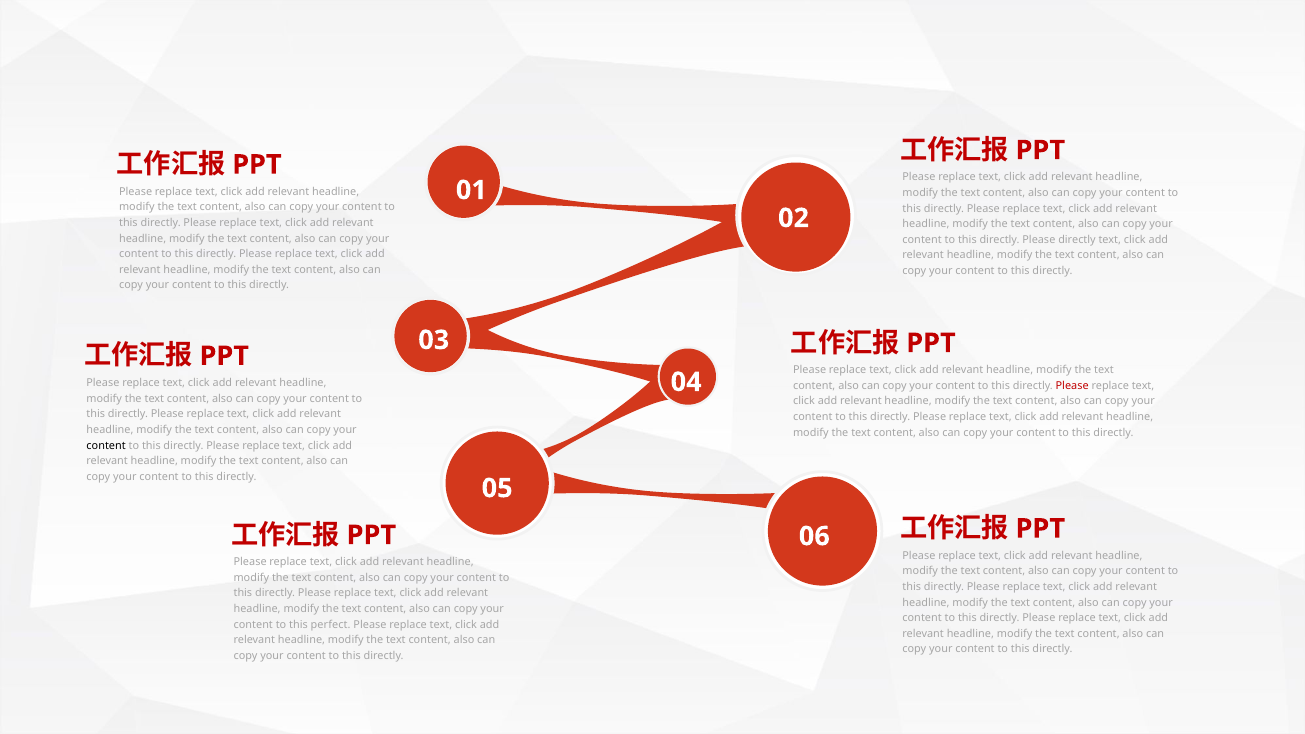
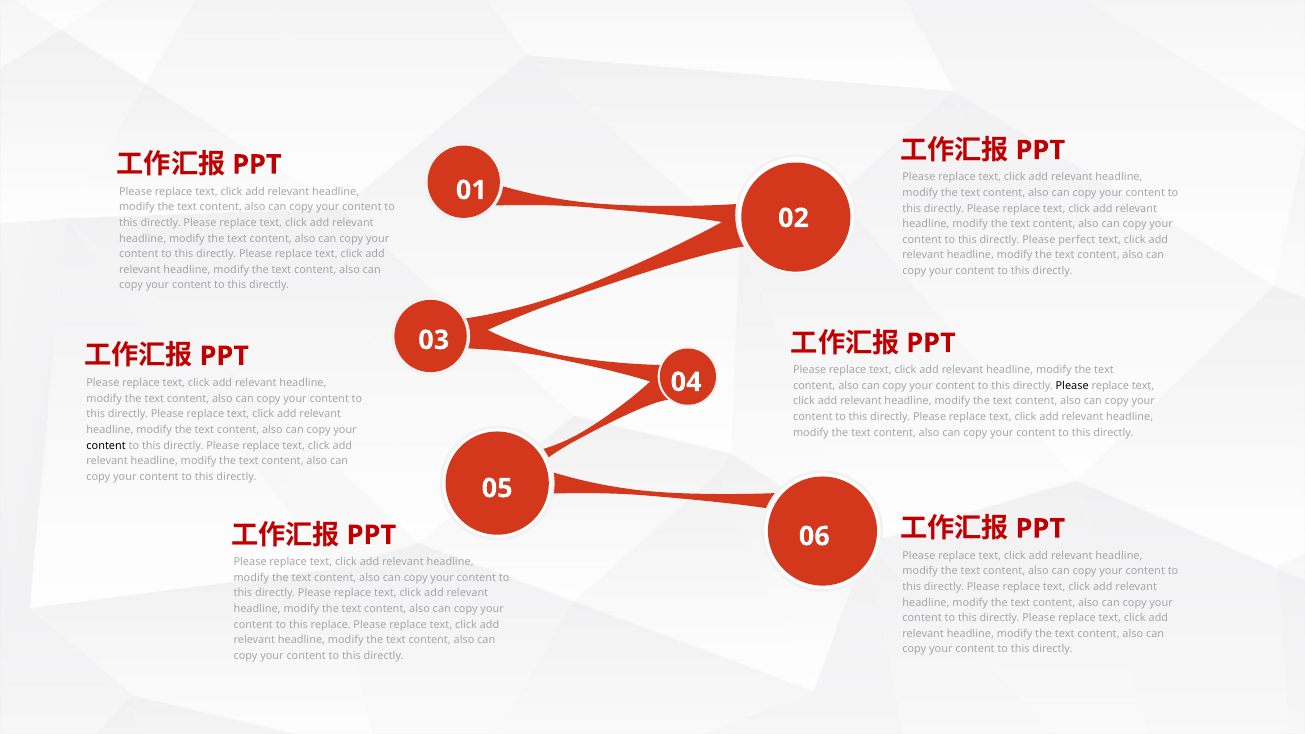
Please directly: directly -> perfect
Please at (1072, 386) colour: red -> black
this perfect: perfect -> replace
